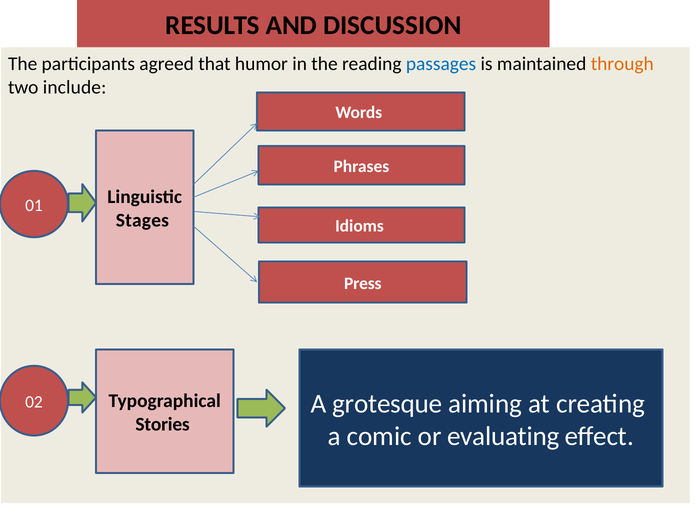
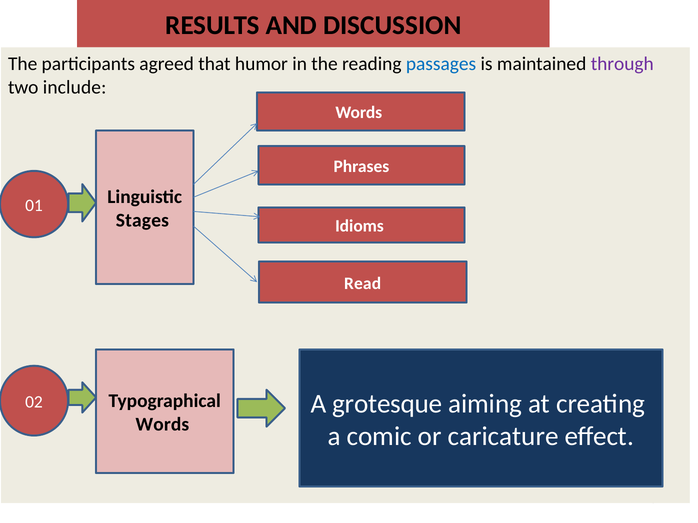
through colour: orange -> purple
Press: Press -> Read
Stories at (163, 425): Stories -> Words
evaluating: evaluating -> caricature
